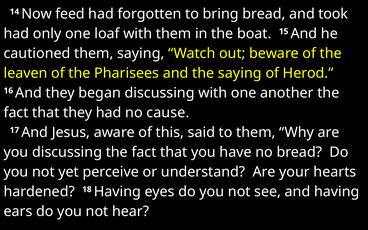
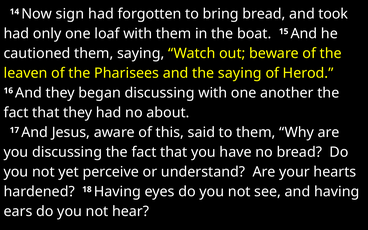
feed: feed -> sign
cause: cause -> about
